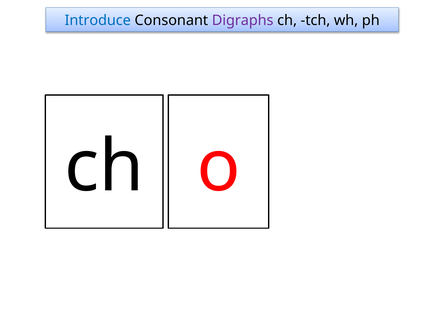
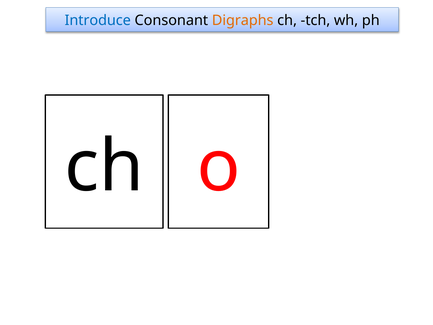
Digraphs colour: purple -> orange
